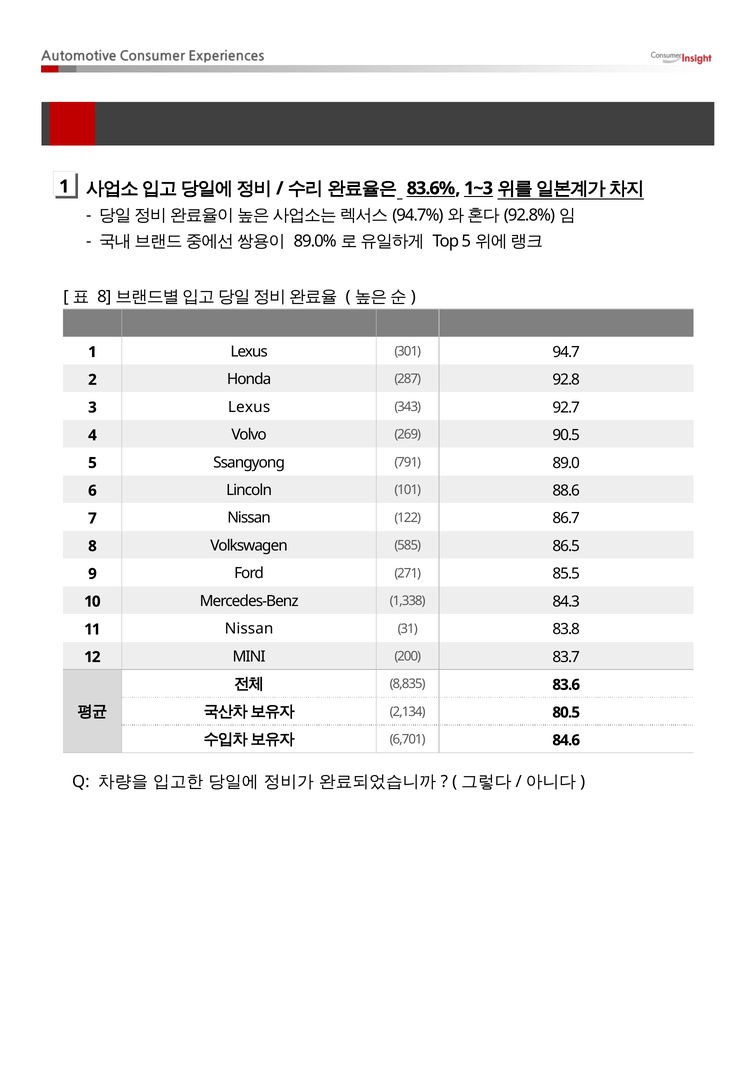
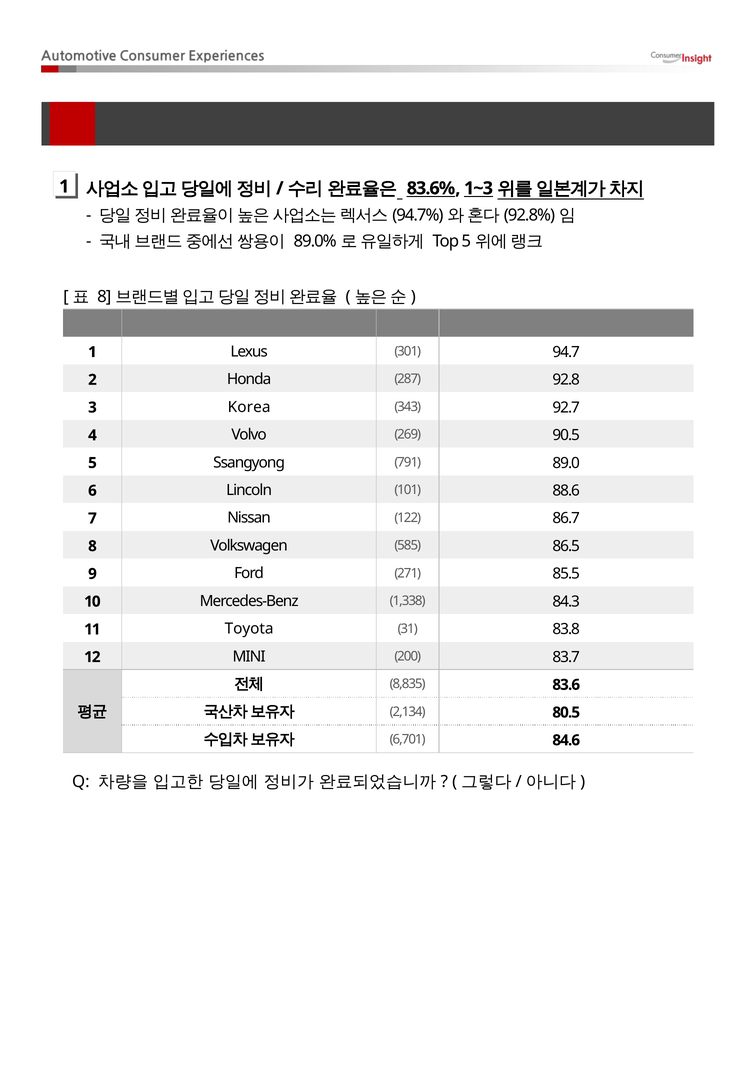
3 Lexus: Lexus -> Korea
11 Nissan: Nissan -> Toyota
